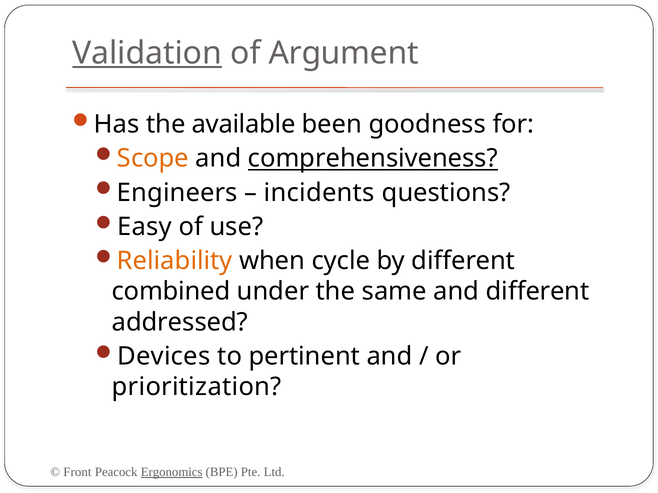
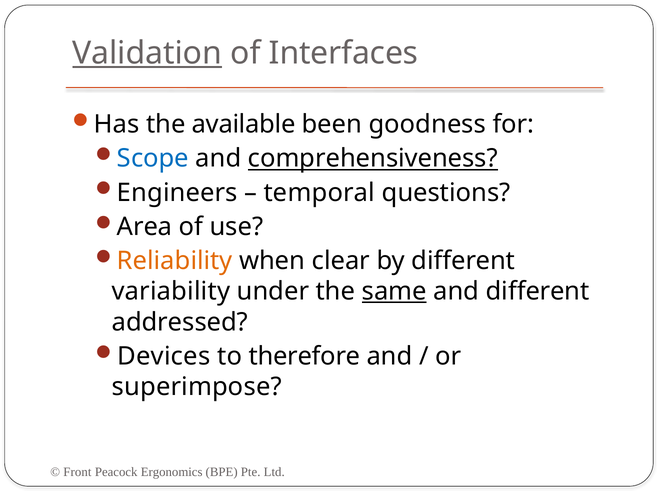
Argument: Argument -> Interfaces
Scope colour: orange -> blue
incidents: incidents -> temporal
Easy: Easy -> Area
cycle: cycle -> clear
combined: combined -> variability
same underline: none -> present
pertinent: pertinent -> therefore
prioritization: prioritization -> superimpose
Ergonomics underline: present -> none
